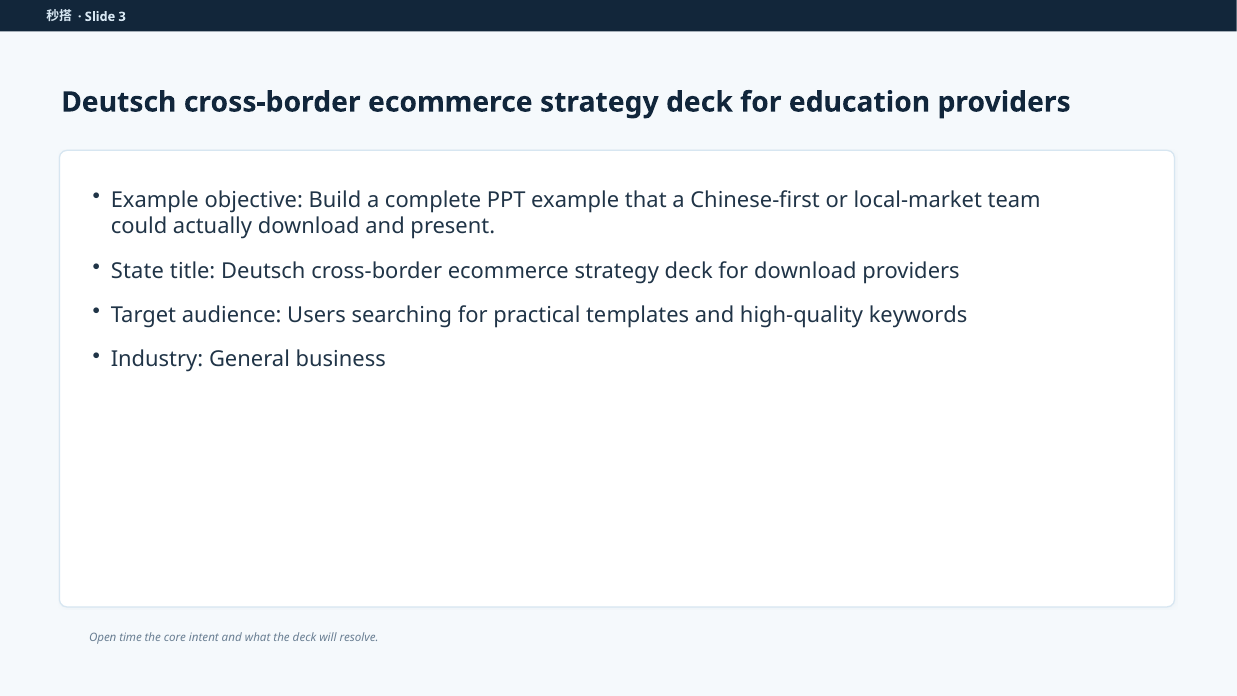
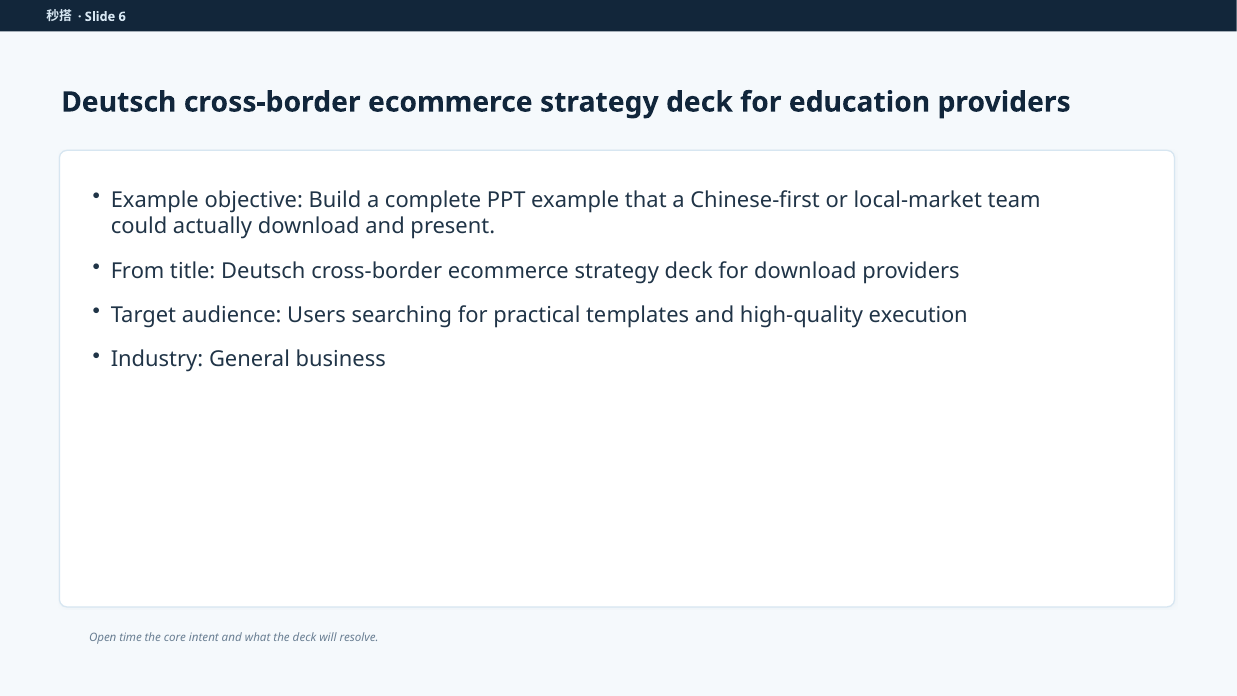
3: 3 -> 6
State: State -> From
keywords: keywords -> execution
